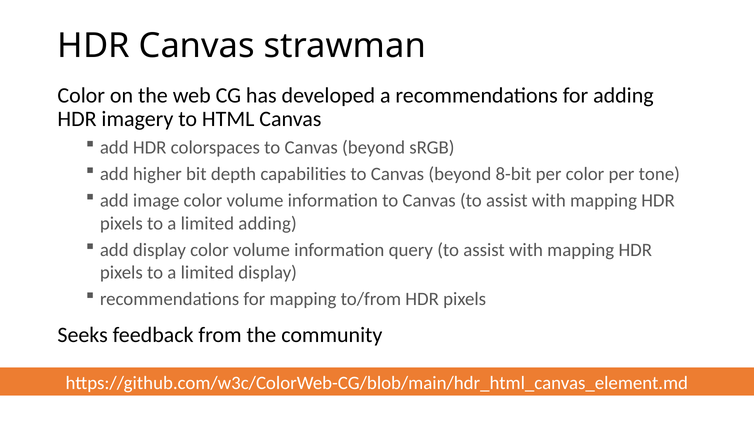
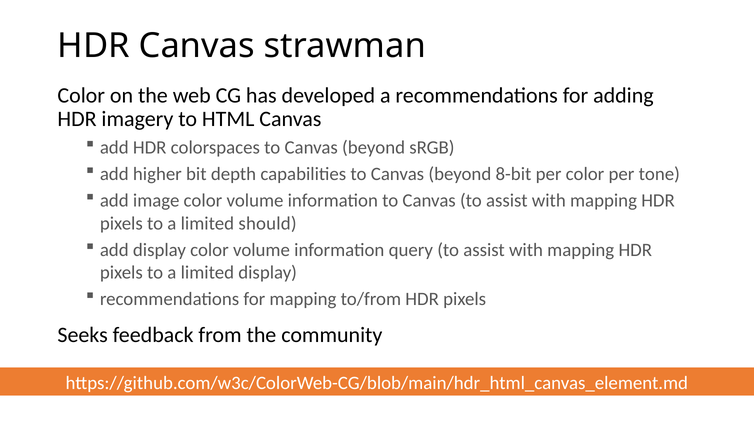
limited adding: adding -> should
